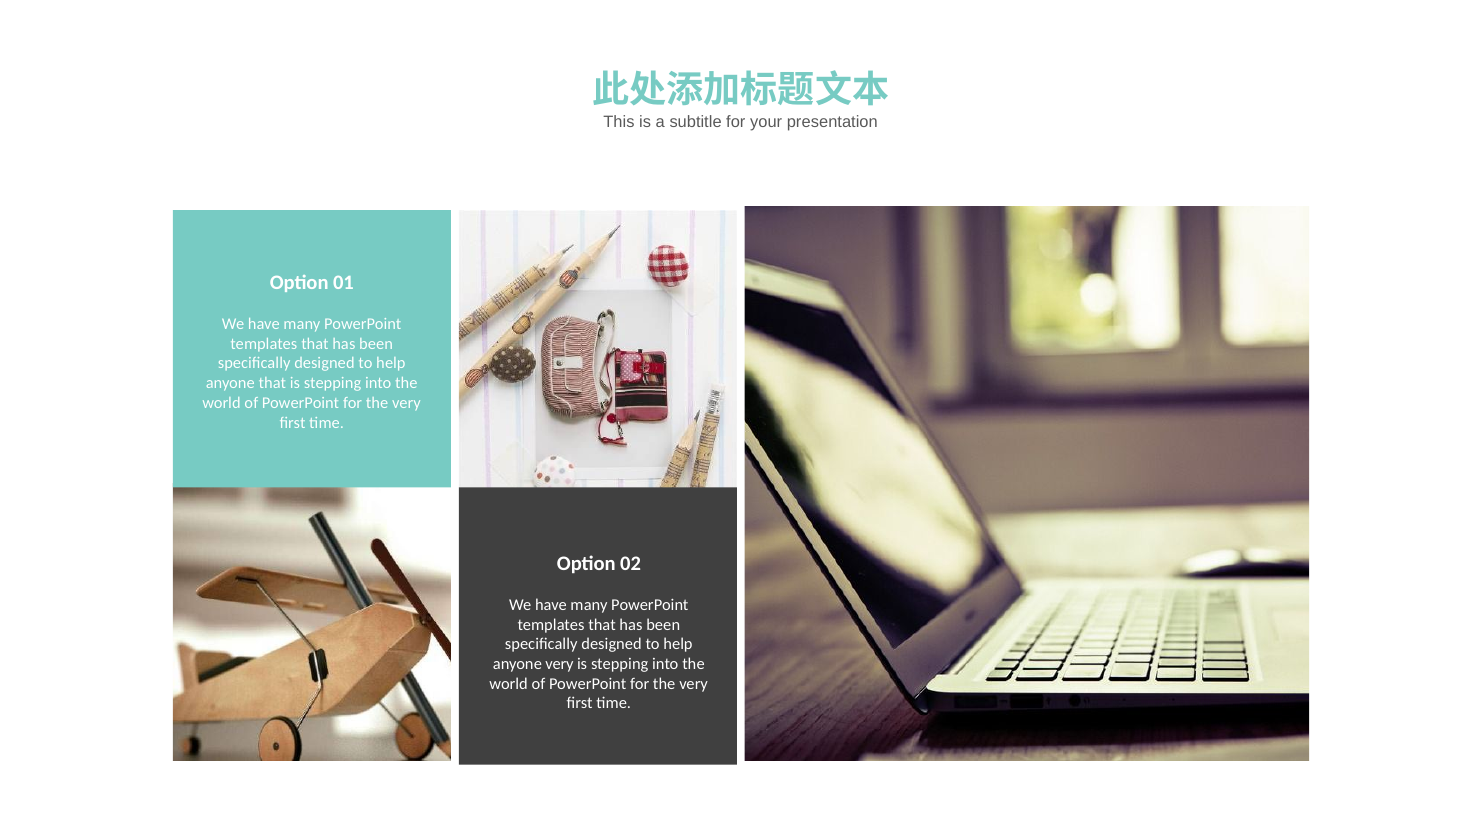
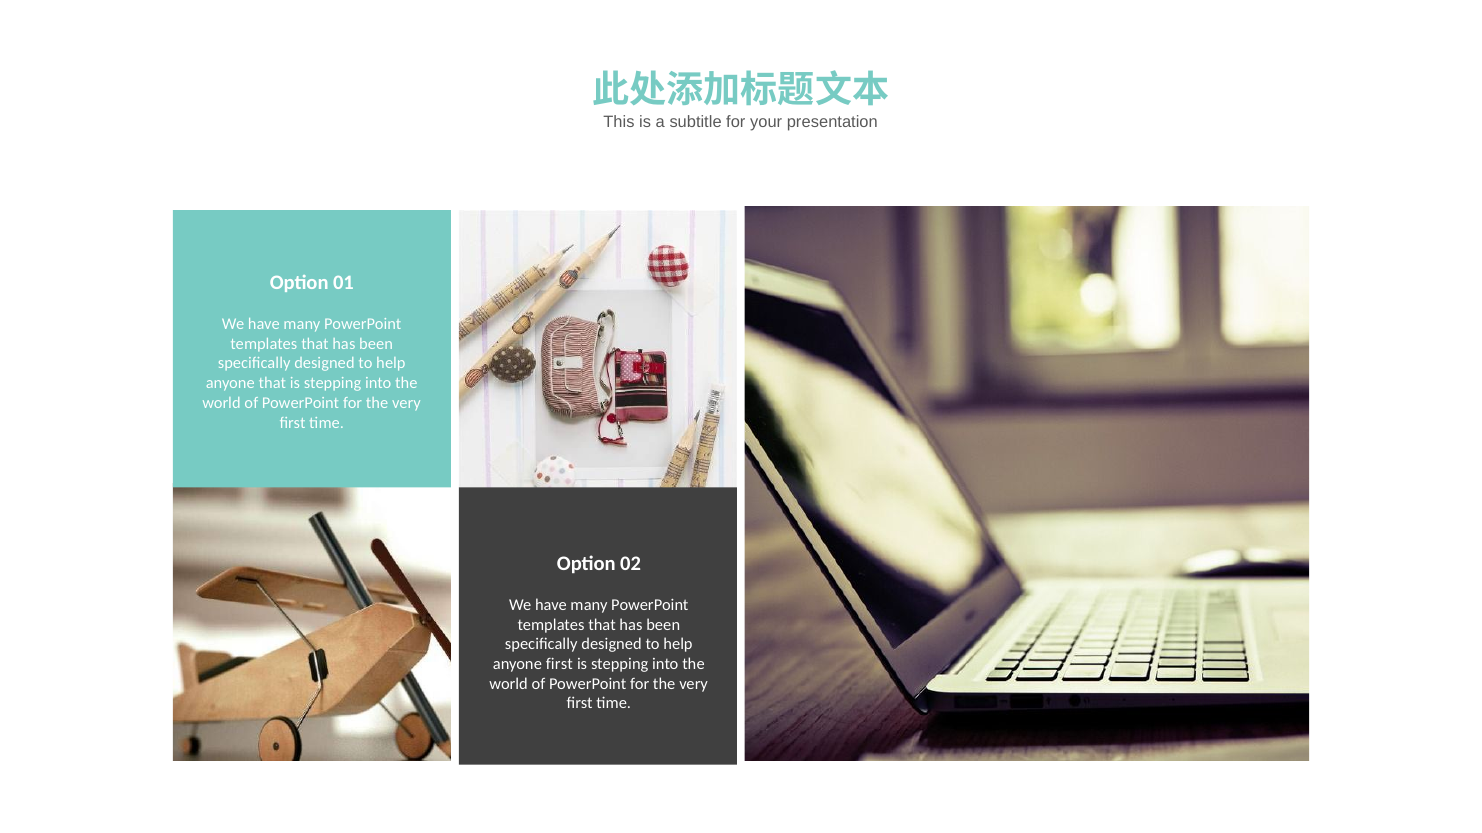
anyone very: very -> first
